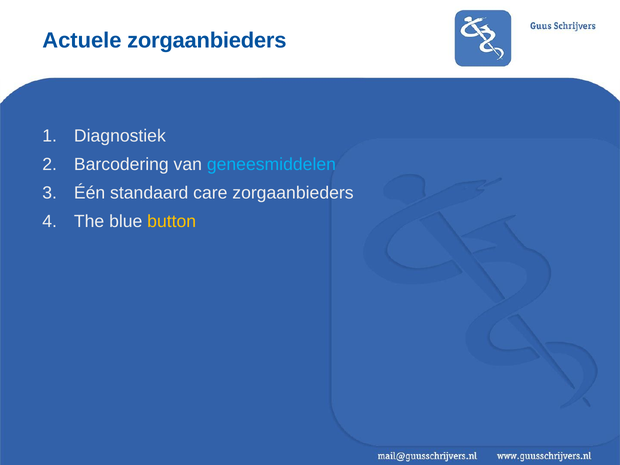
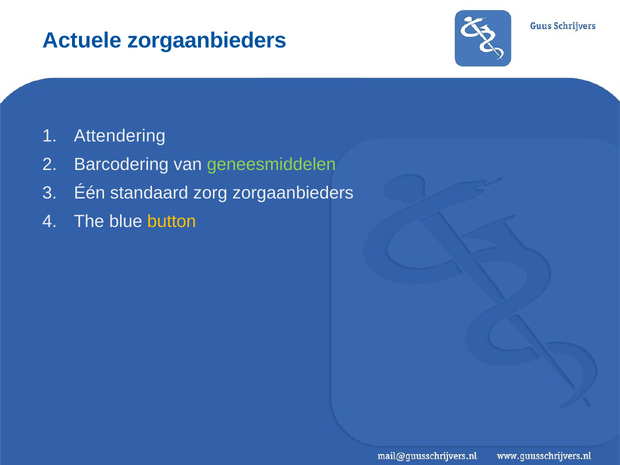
Diagnostiek: Diagnostiek -> Attendering
geneesmiddelen colour: light blue -> light green
care: care -> zorg
